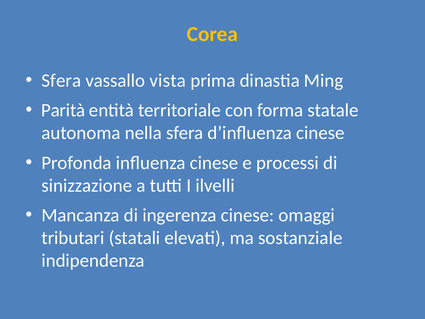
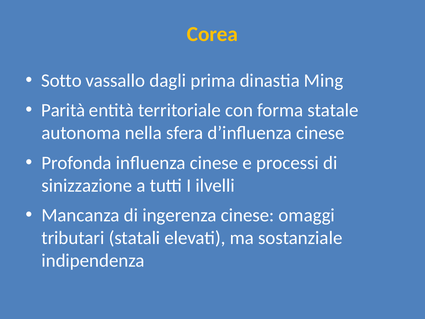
Sfera at (61, 80): Sfera -> Sotto
vista: vista -> dagli
